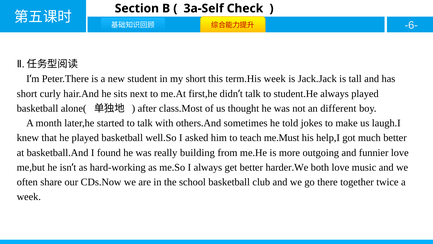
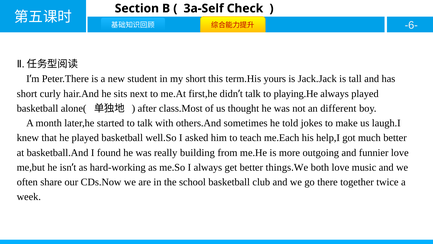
term.His week: week -> yours
student.He: student.He -> playing.He
me.Must: me.Must -> me.Each
harder.We: harder.We -> things.We
